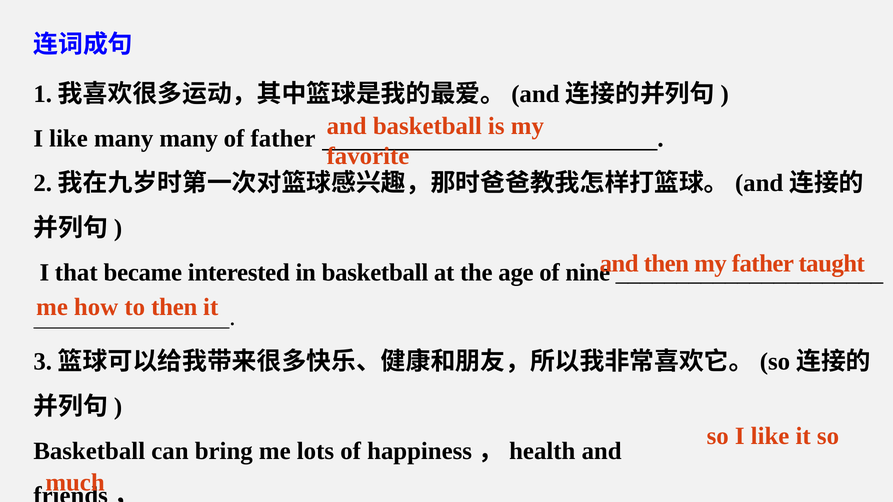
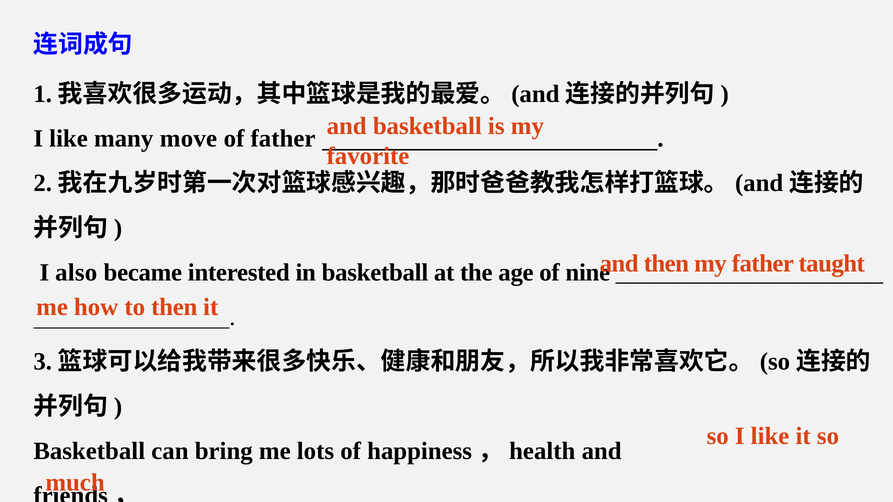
many many: many -> move
that: that -> also
